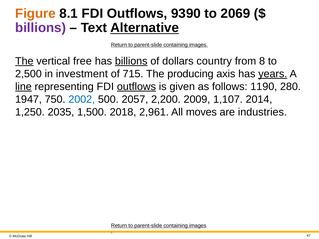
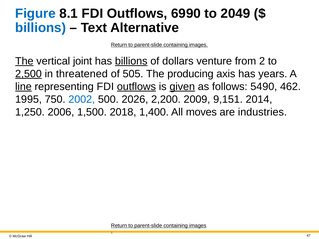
Figure colour: orange -> blue
93: 93 -> 69
2069: 2069 -> 2049
billions at (41, 28) colour: purple -> blue
Alternative underline: present -> none
free: free -> joint
country: country -> venture
8: 8 -> 2
2,500 underline: none -> present
investment: investment -> threatened
715: 715 -> 505
years underline: present -> none
given underline: none -> present
11: 11 -> 54
280: 280 -> 462
19 47: 47 -> 95
2057: 2057 -> 2026
1,107: 1,107 -> 9,151
2035: 2035 -> 2006
2,961: 2,961 -> 1,400
